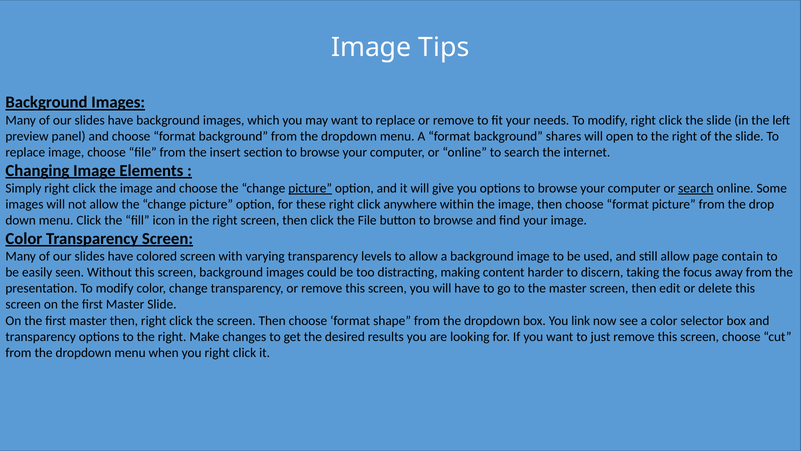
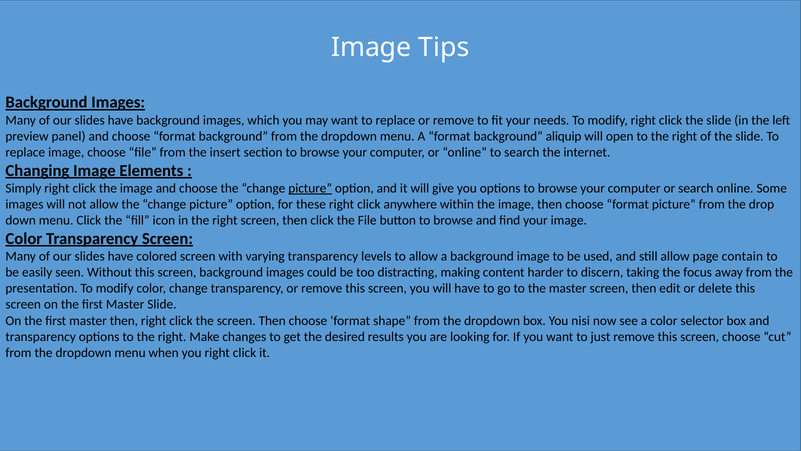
shares: shares -> aliquip
search at (696, 188) underline: present -> none
link: link -> nisi
